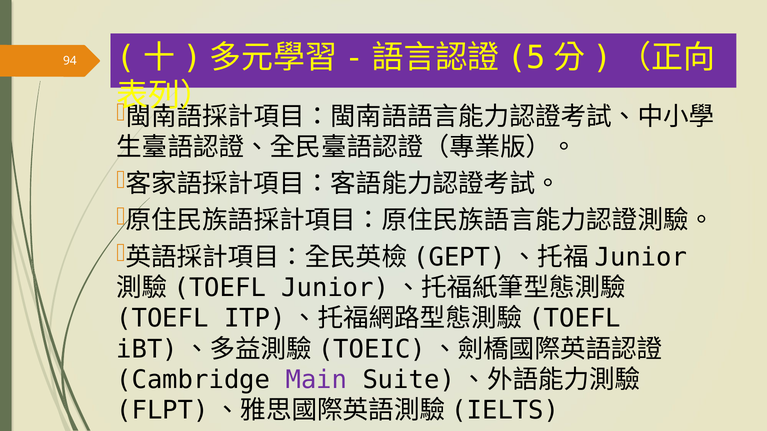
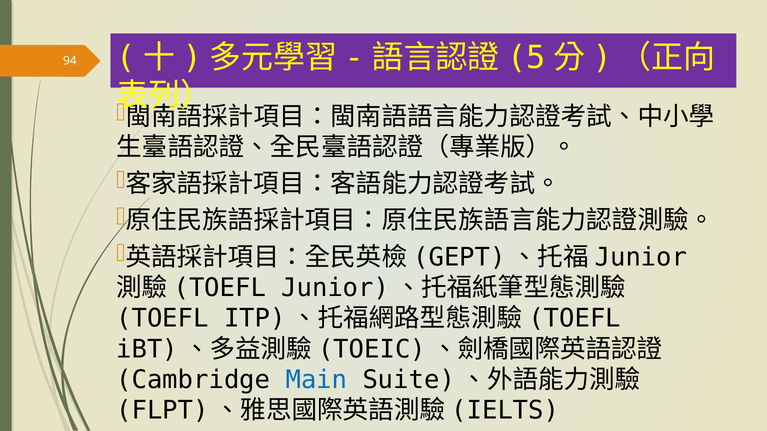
Main colour: purple -> blue
